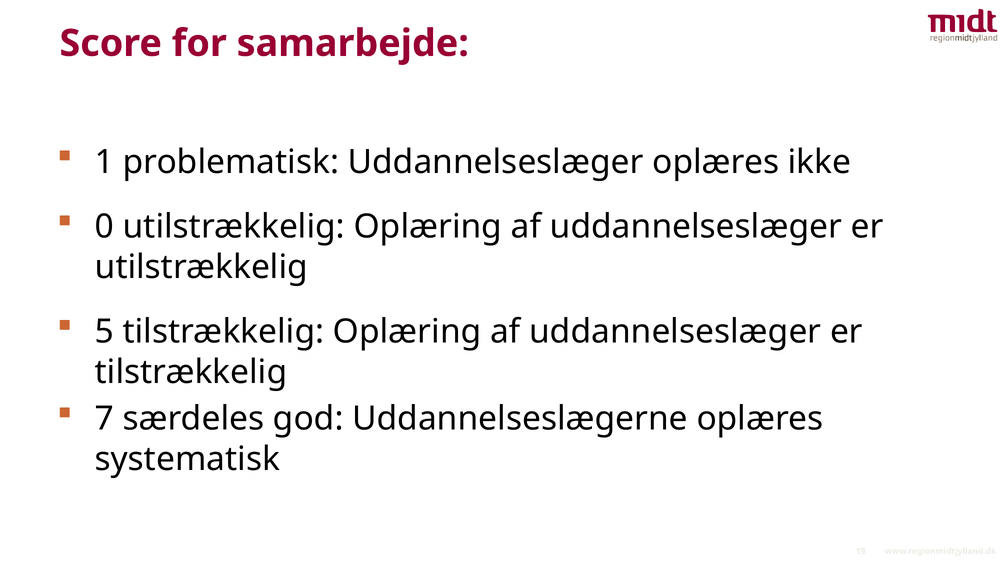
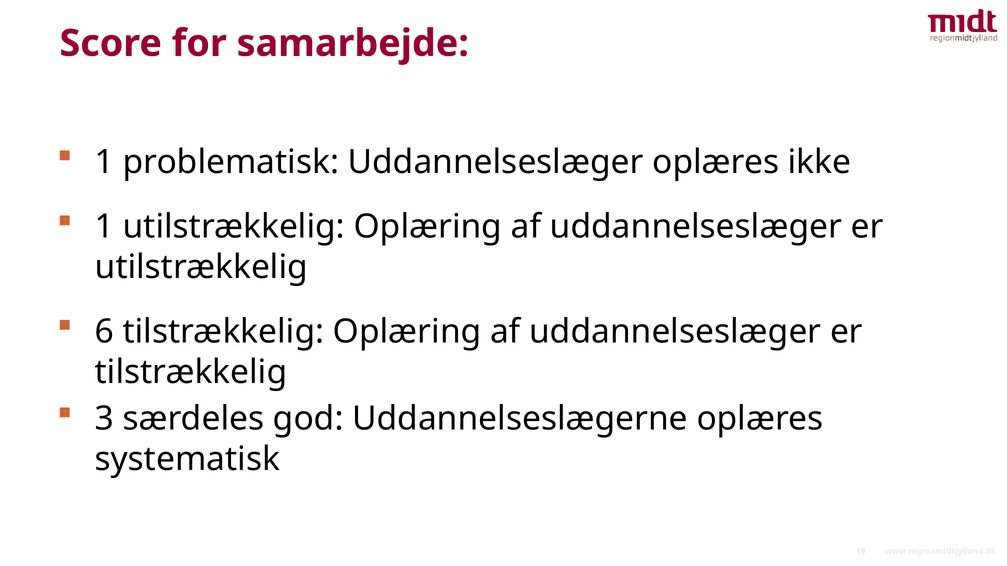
0 at (104, 227): 0 -> 1
5: 5 -> 6
7: 7 -> 3
